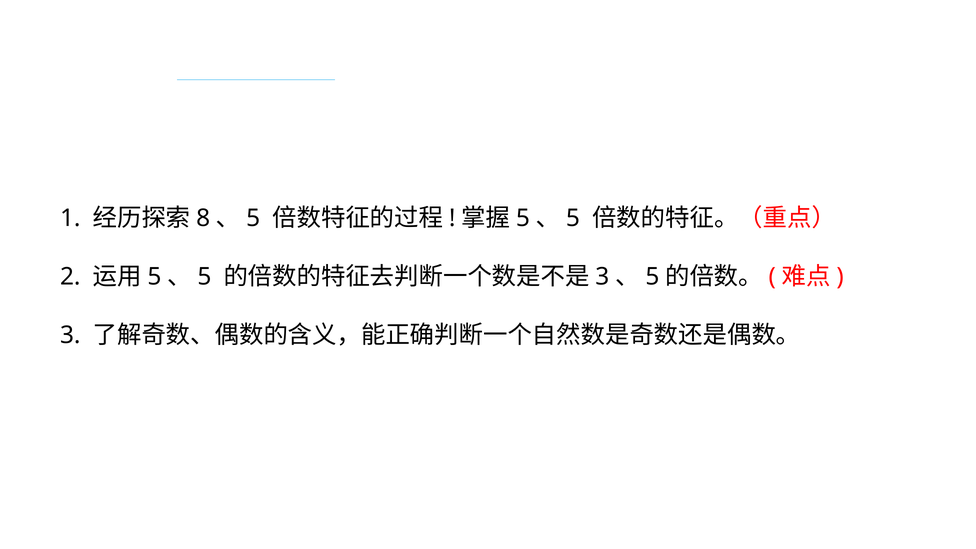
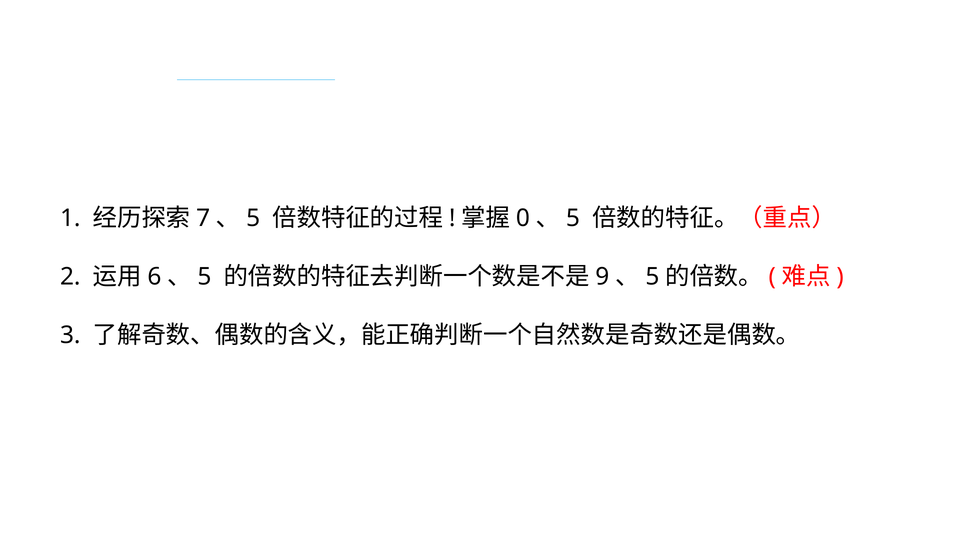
8: 8 -> 7
5 at (523, 218): 5 -> 0
5 at (154, 277): 5 -> 6
3 at (602, 277): 3 -> 9
